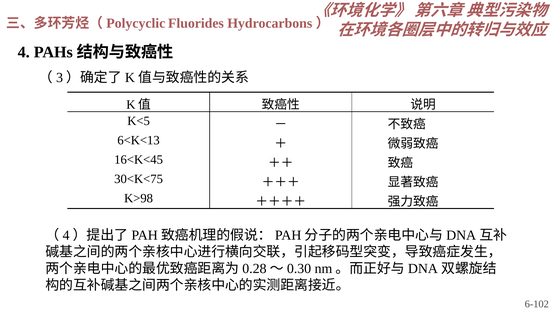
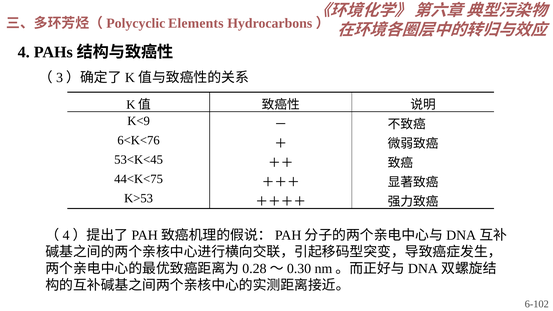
Fluorides: Fluorides -> Elements
K<5: K<5 -> K<9
6<K<13: 6<K<13 -> 6<K<76
16<K<45: 16<K<45 -> 53<K<45
30<K<75: 30<K<75 -> 44<K<75
K>98: K>98 -> K>53
